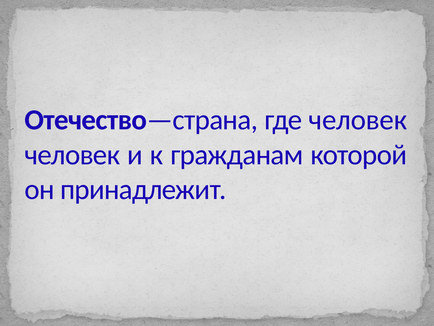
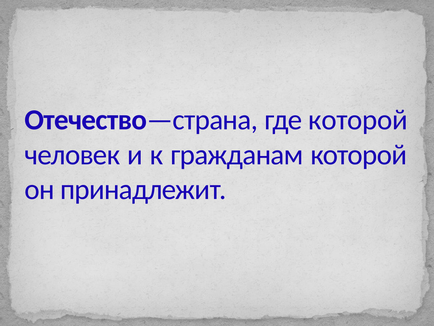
где человек: человек -> которой
